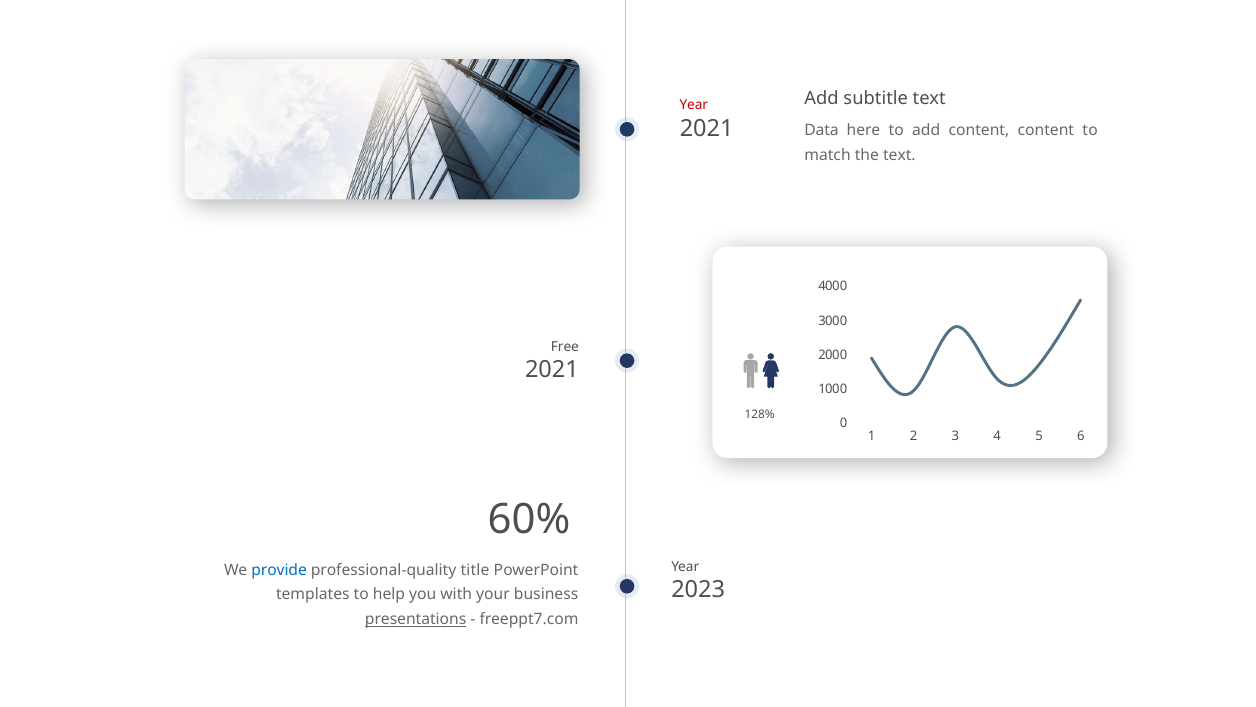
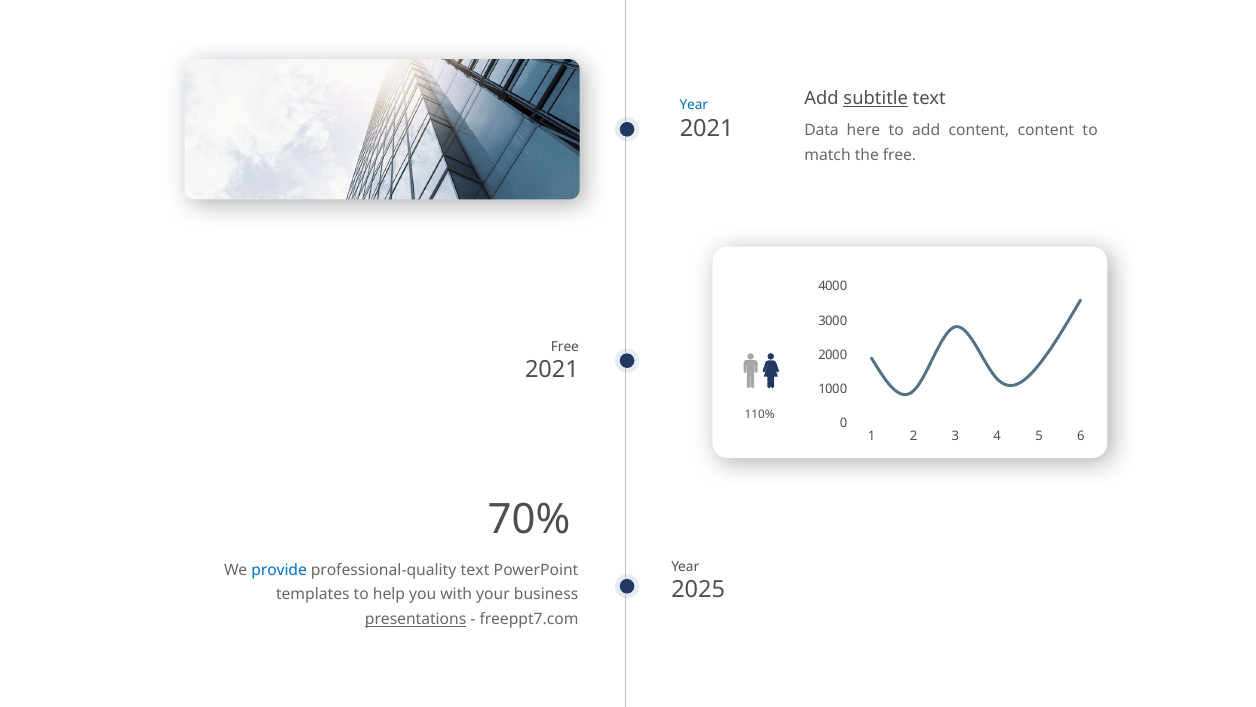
subtitle underline: none -> present
Year at (694, 105) colour: red -> blue
the text: text -> free
128%: 128% -> 110%
60%: 60% -> 70%
professional-quality title: title -> text
2023: 2023 -> 2025
